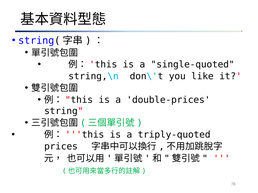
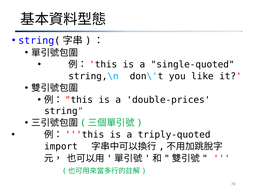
prices: prices -> import
